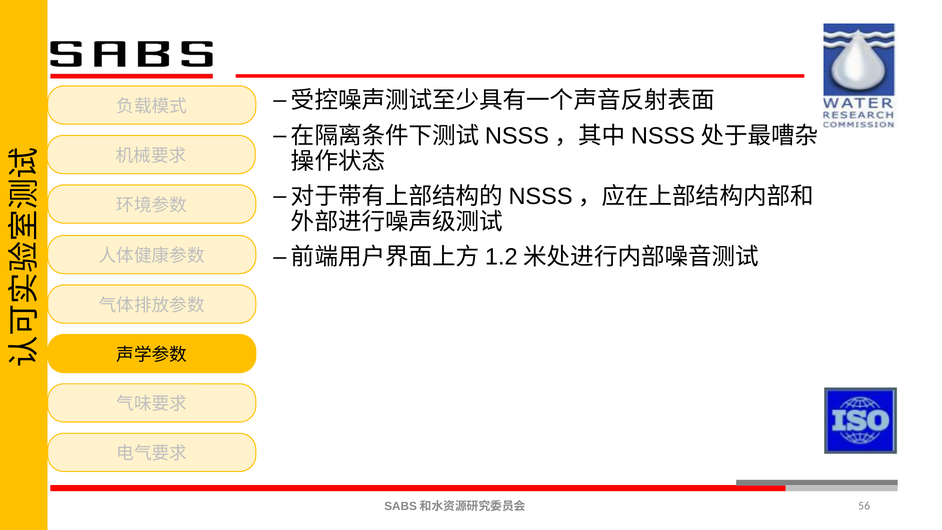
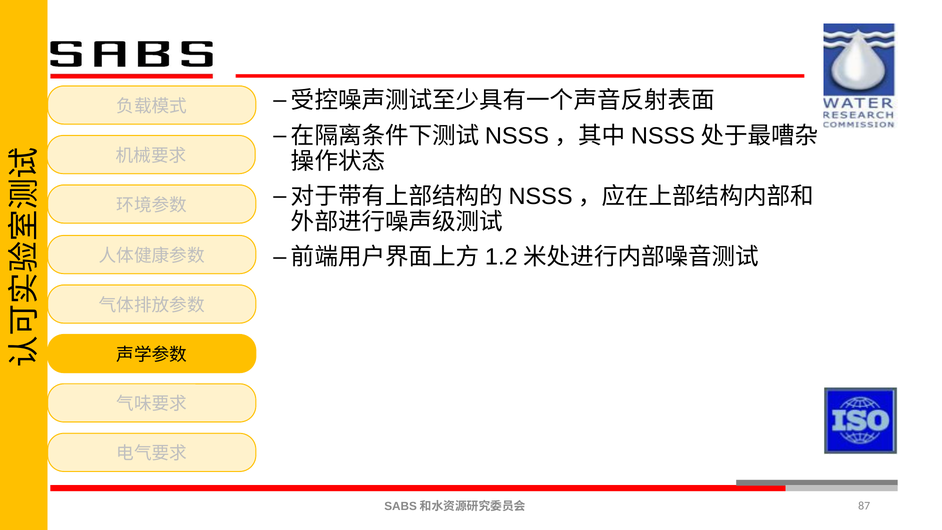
56: 56 -> 87
